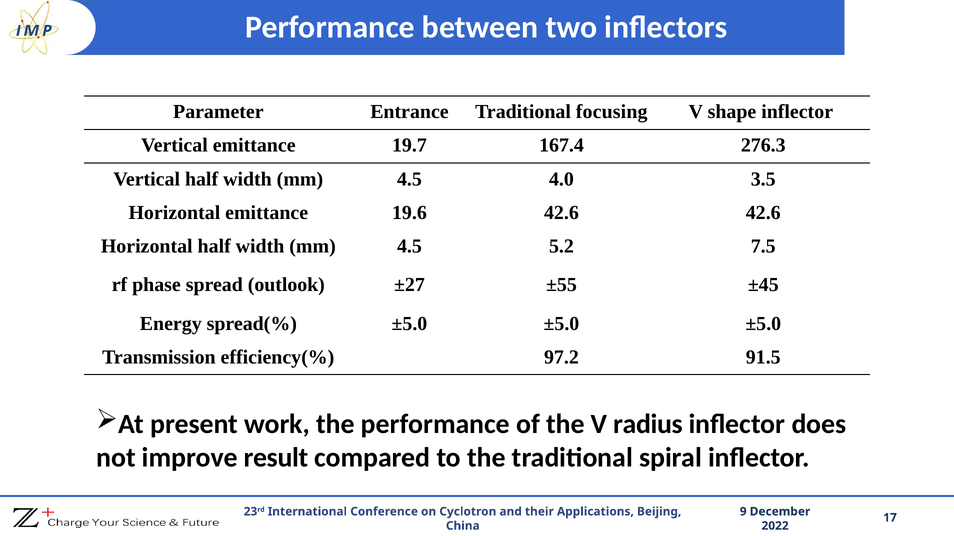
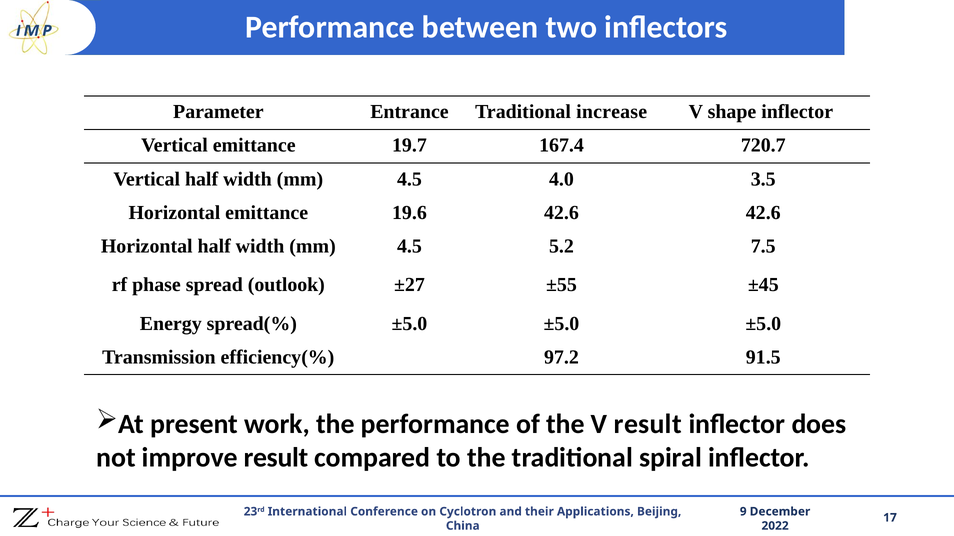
focusing: focusing -> increase
276.3: 276.3 -> 720.7
V radius: radius -> result
